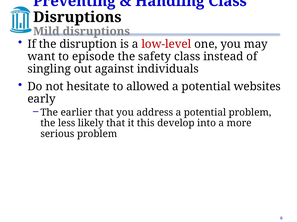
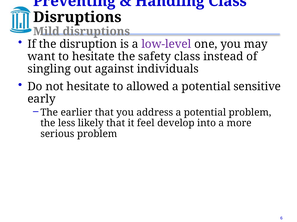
low-level colour: red -> purple
to episode: episode -> hesitate
websites: websites -> sensitive
this: this -> feel
